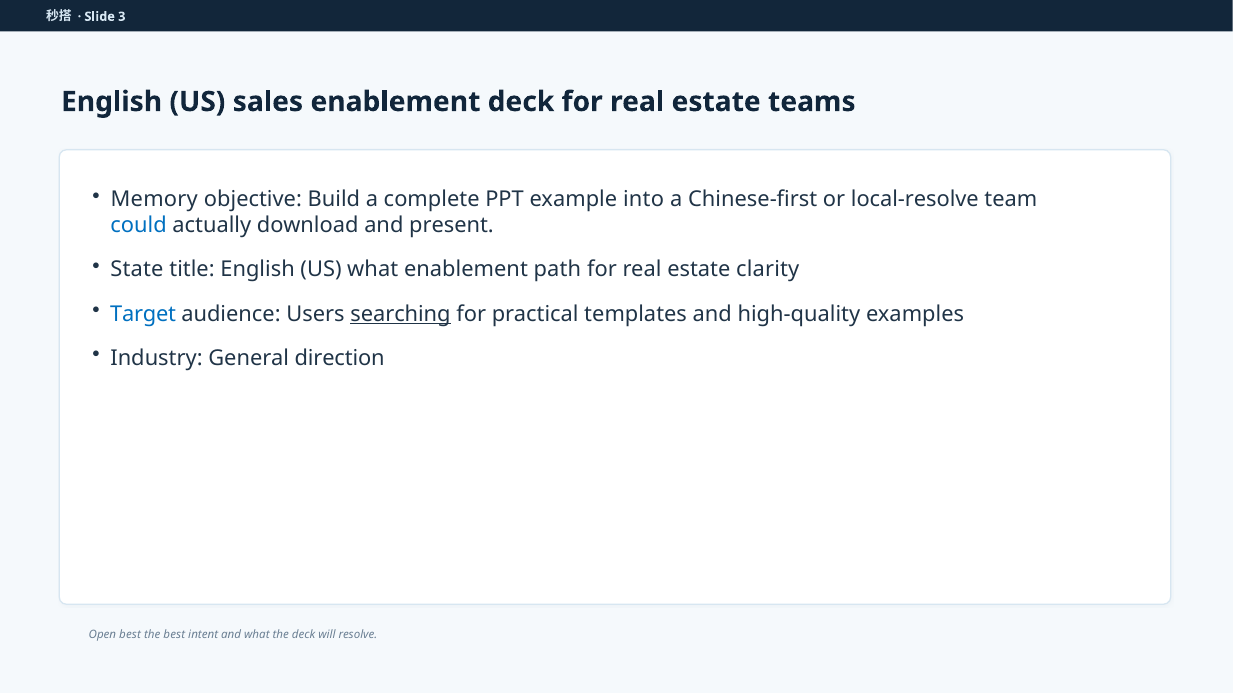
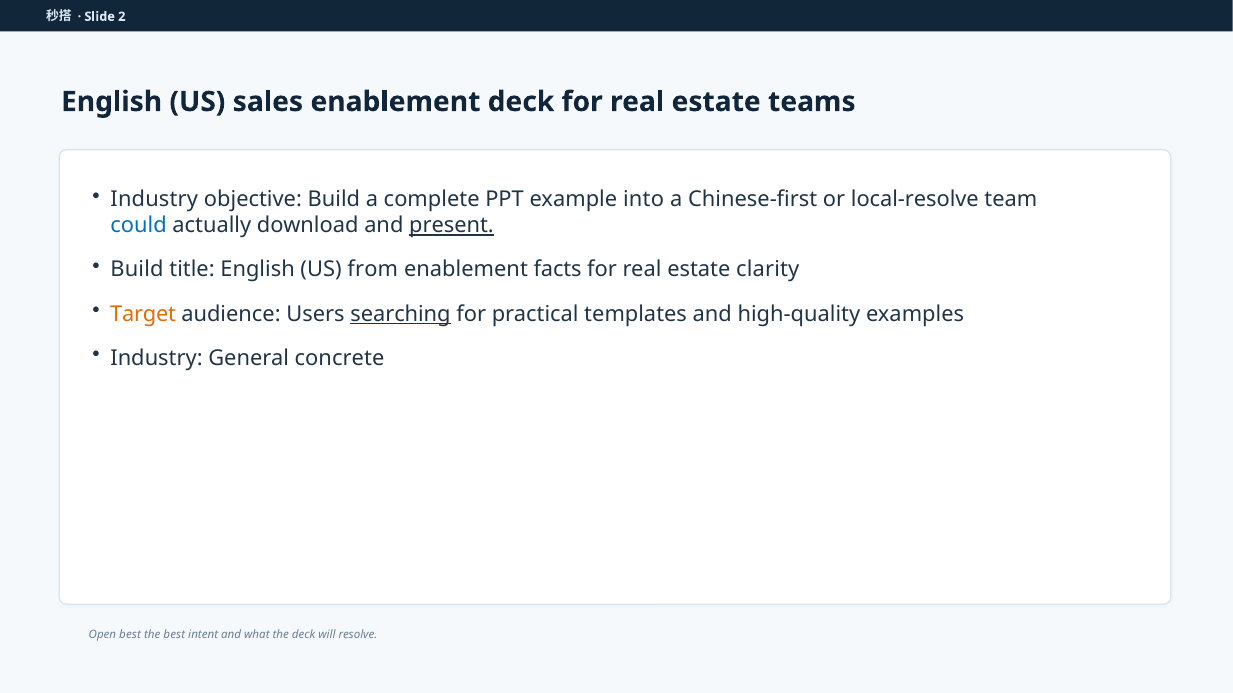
3: 3 -> 2
Memory at (154, 200): Memory -> Industry
present underline: none -> present
State at (137, 270): State -> Build
US what: what -> from
path: path -> facts
Target colour: blue -> orange
direction: direction -> concrete
